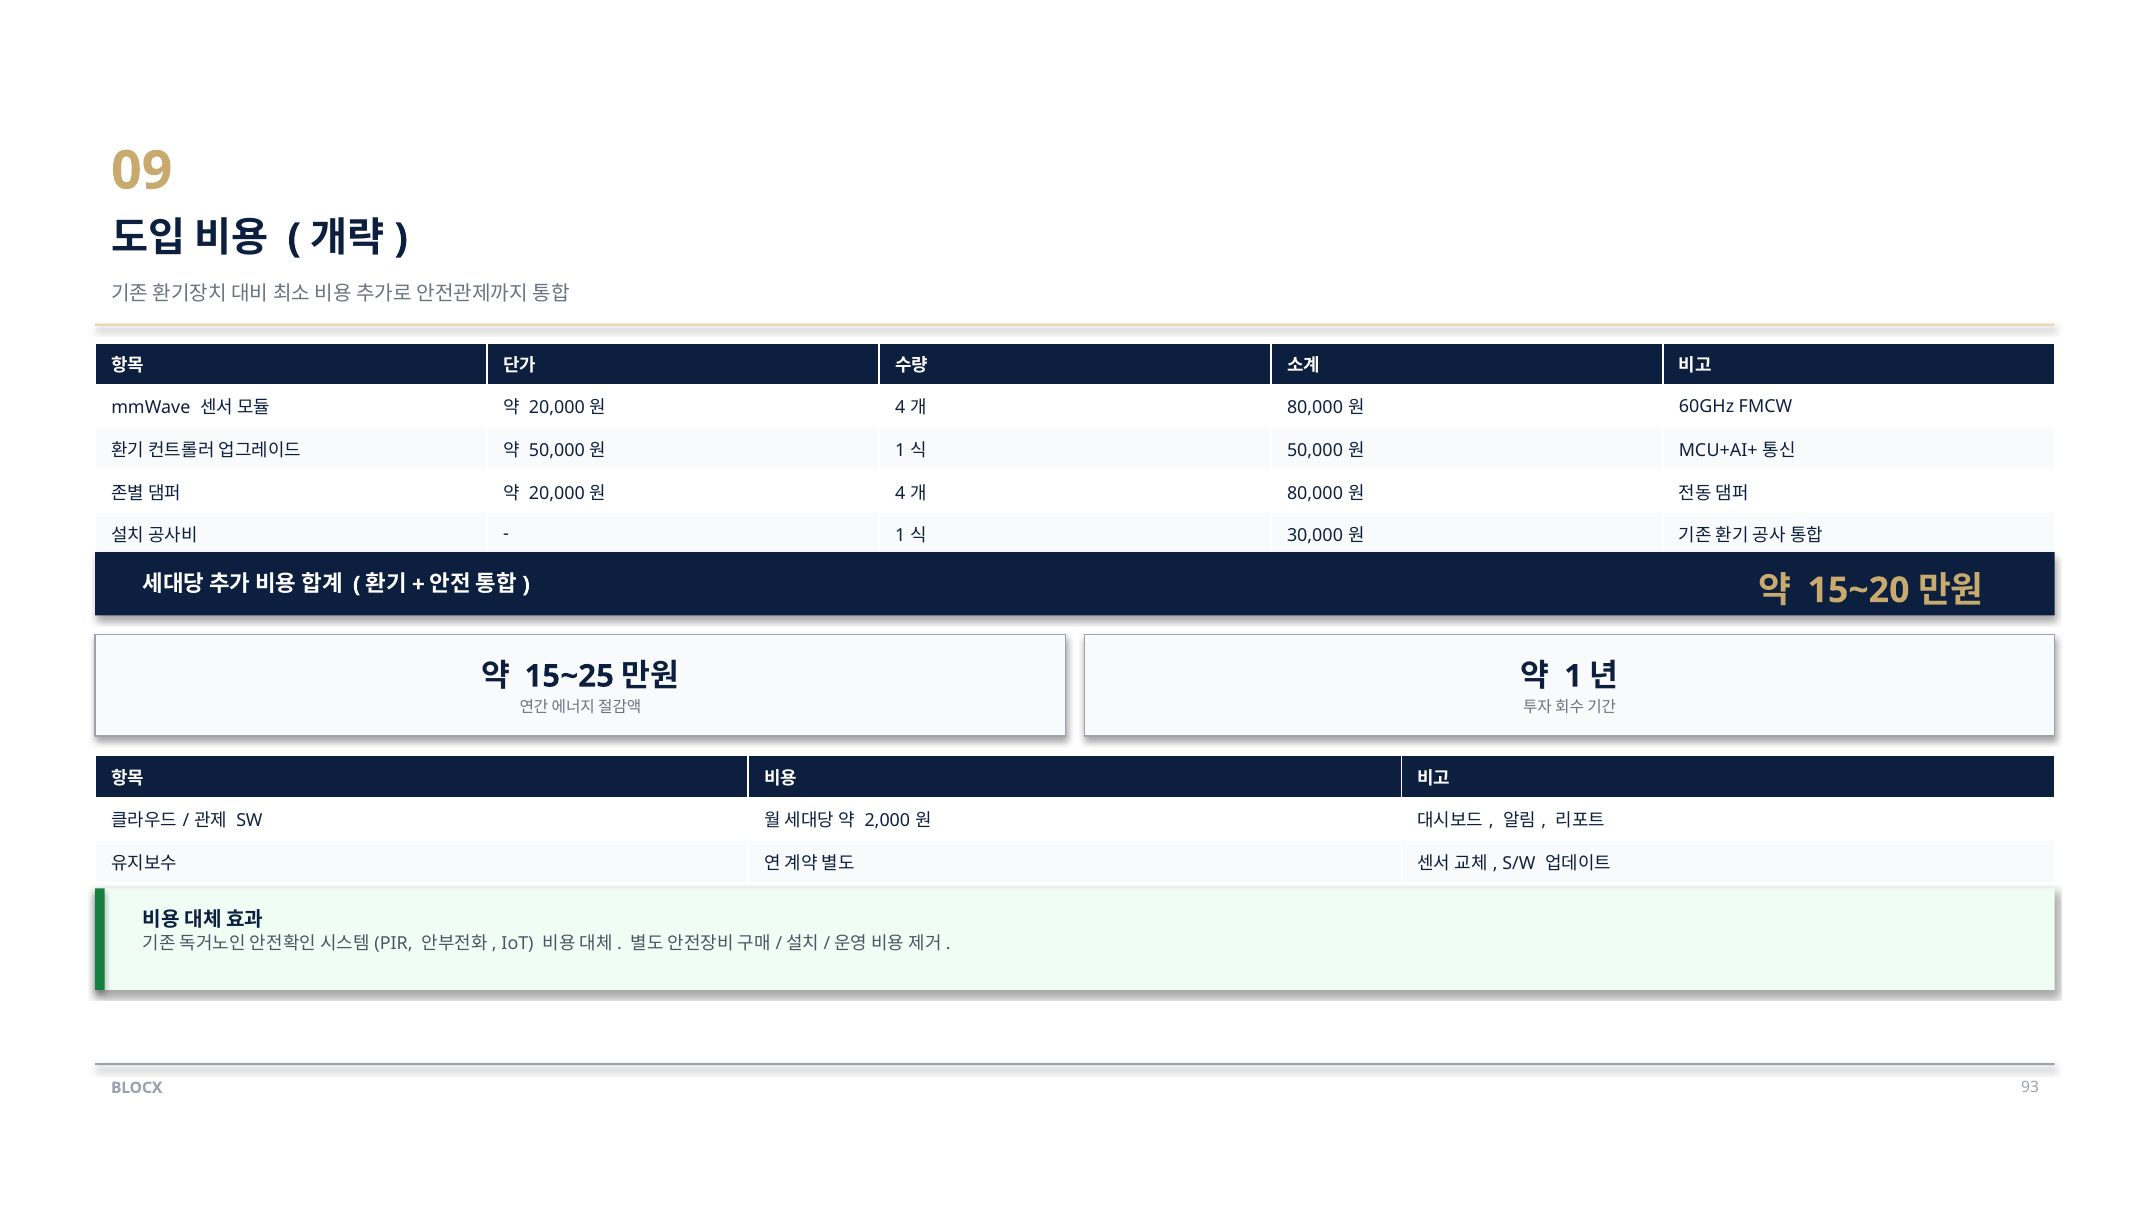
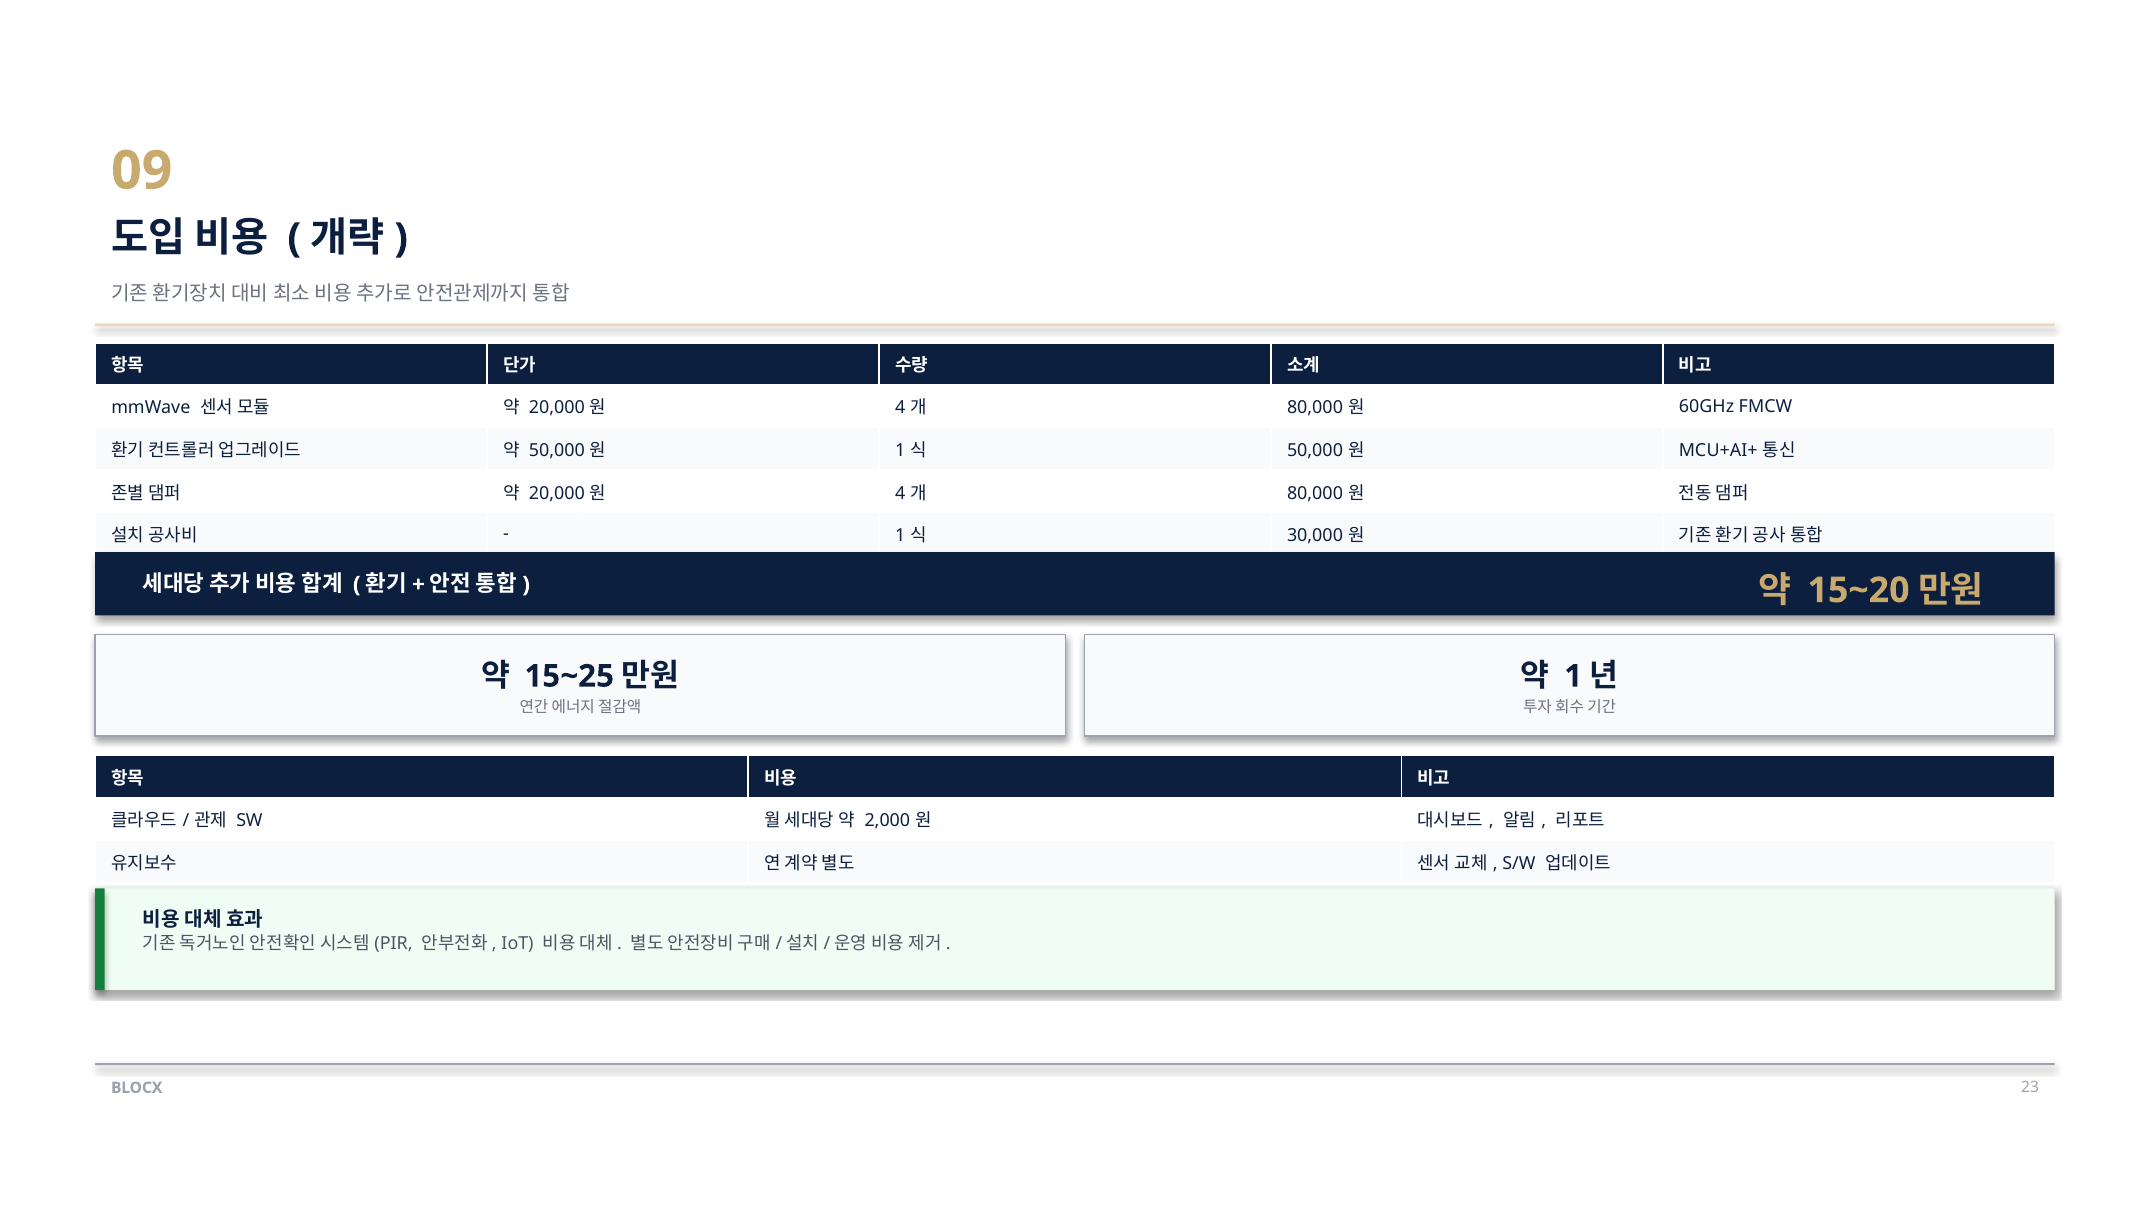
93: 93 -> 23
